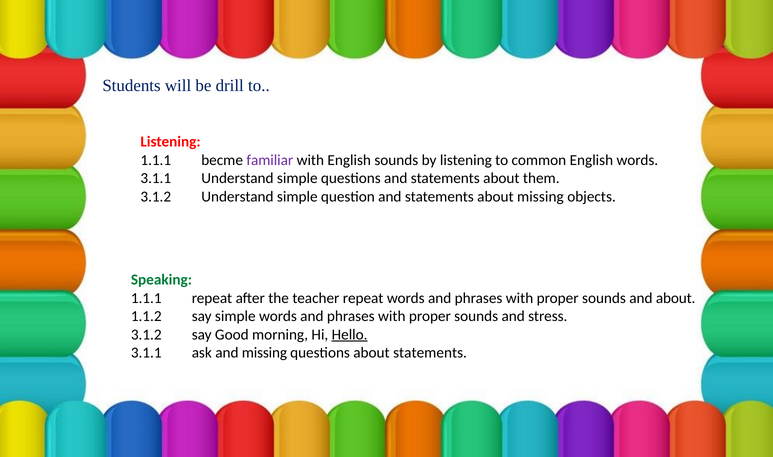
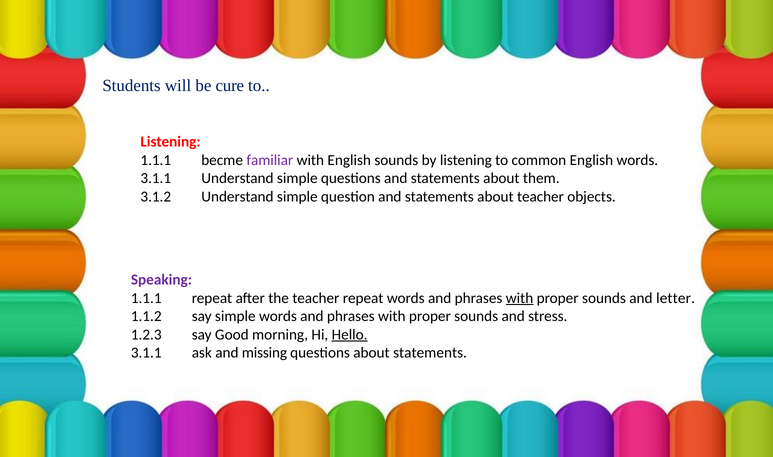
drill: drill -> cure
about missing: missing -> teacher
Speaking colour: green -> purple
with at (520, 298) underline: none -> present
and about: about -> letter
3.1.2 at (146, 334): 3.1.2 -> 1.2.3
